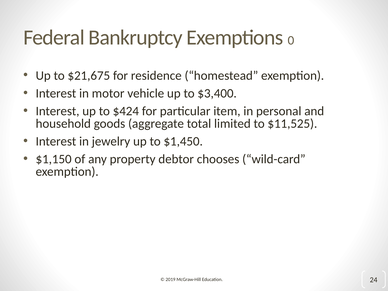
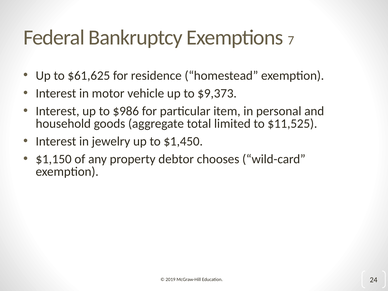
0: 0 -> 7
$21,675: $21,675 -> $61,625
$3,400: $3,400 -> $9,373
$424: $424 -> $986
